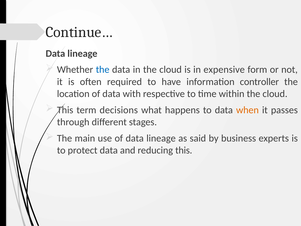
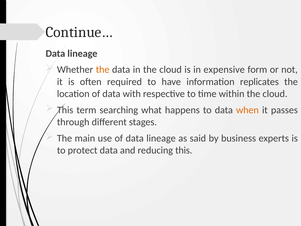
the at (103, 70) colour: blue -> orange
controller: controller -> replicates
decisions: decisions -> searching
